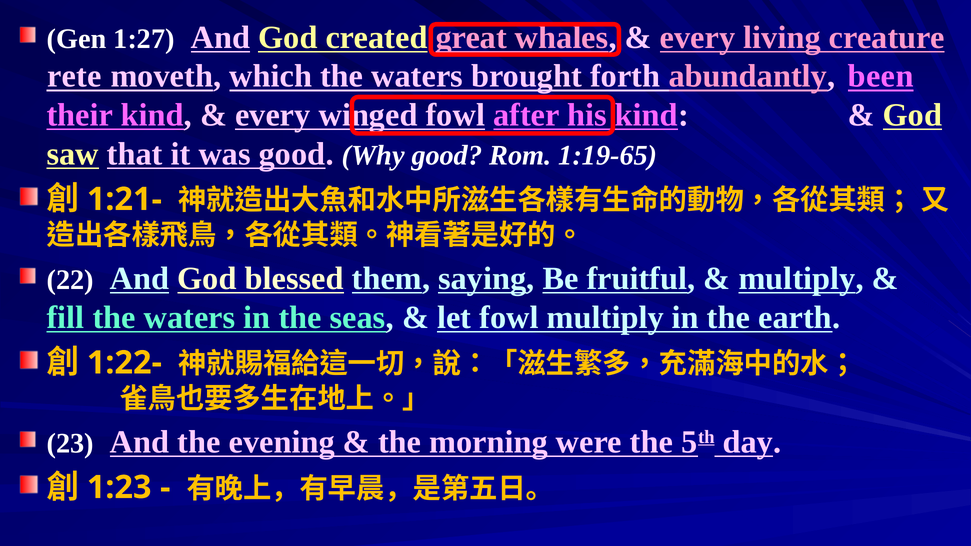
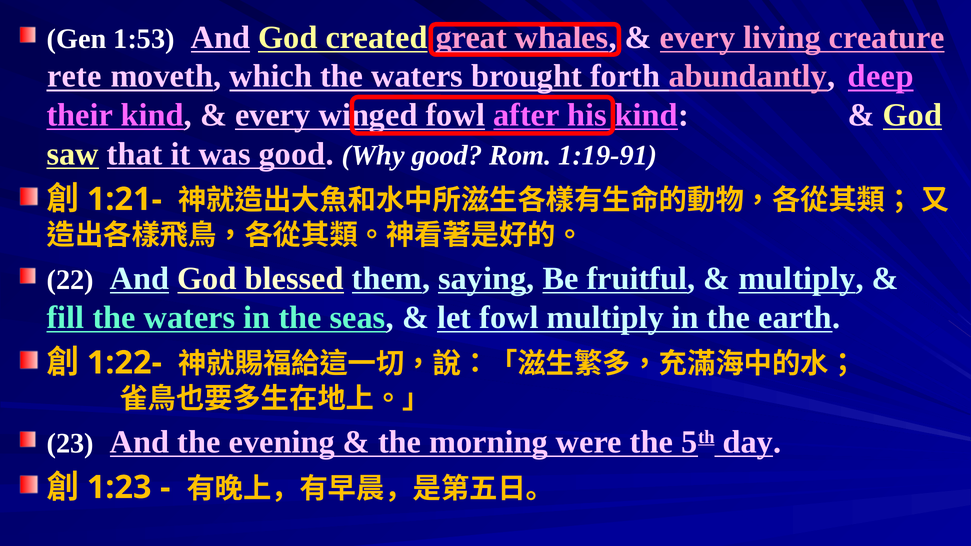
1:27: 1:27 -> 1:53
been: been -> deep
1:19-65: 1:19-65 -> 1:19-91
